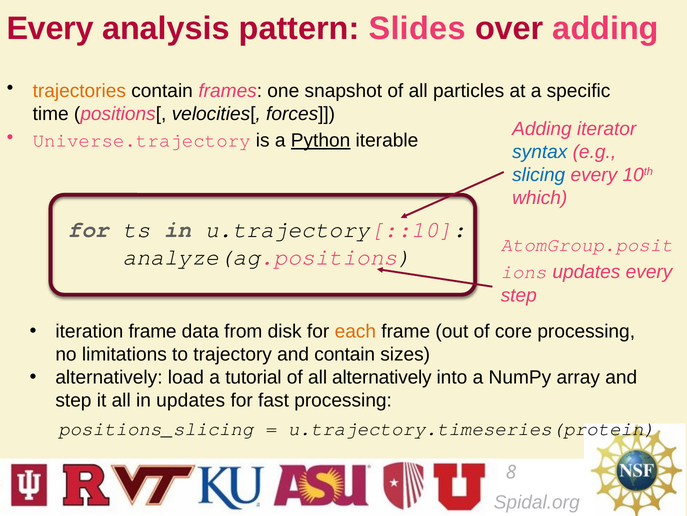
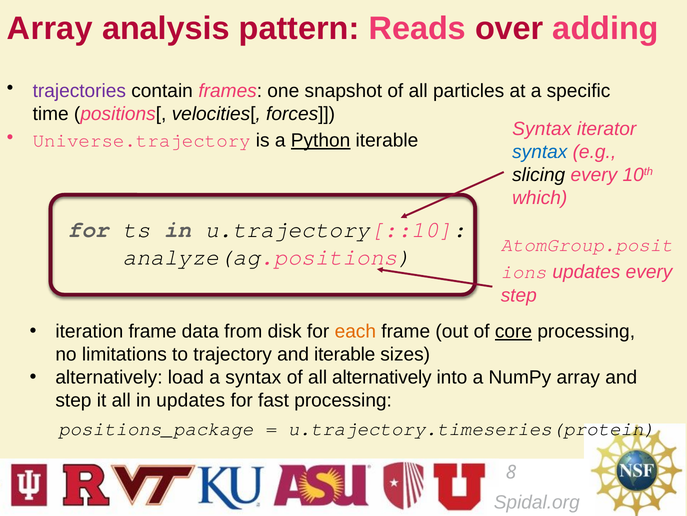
Every at (50, 28): Every -> Array
Slides: Slides -> Reads
trajectories colour: orange -> purple
Adding at (542, 129): Adding -> Syntax
slicing colour: blue -> black
core underline: none -> present
and contain: contain -> iterable
a tutorial: tutorial -> syntax
positions_slicing: positions_slicing -> positions_package
